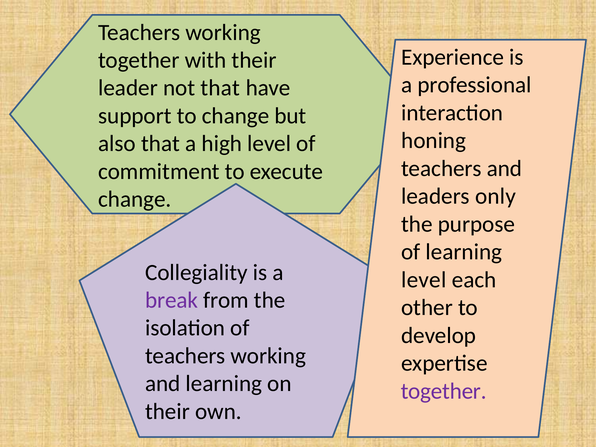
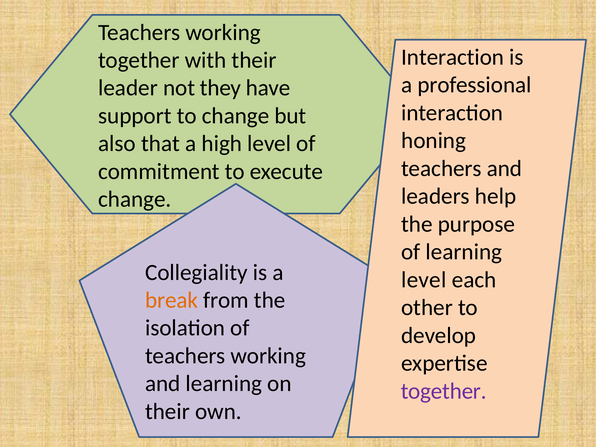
Experience at (453, 57): Experience -> Interaction
not that: that -> they
only: only -> help
break colour: purple -> orange
